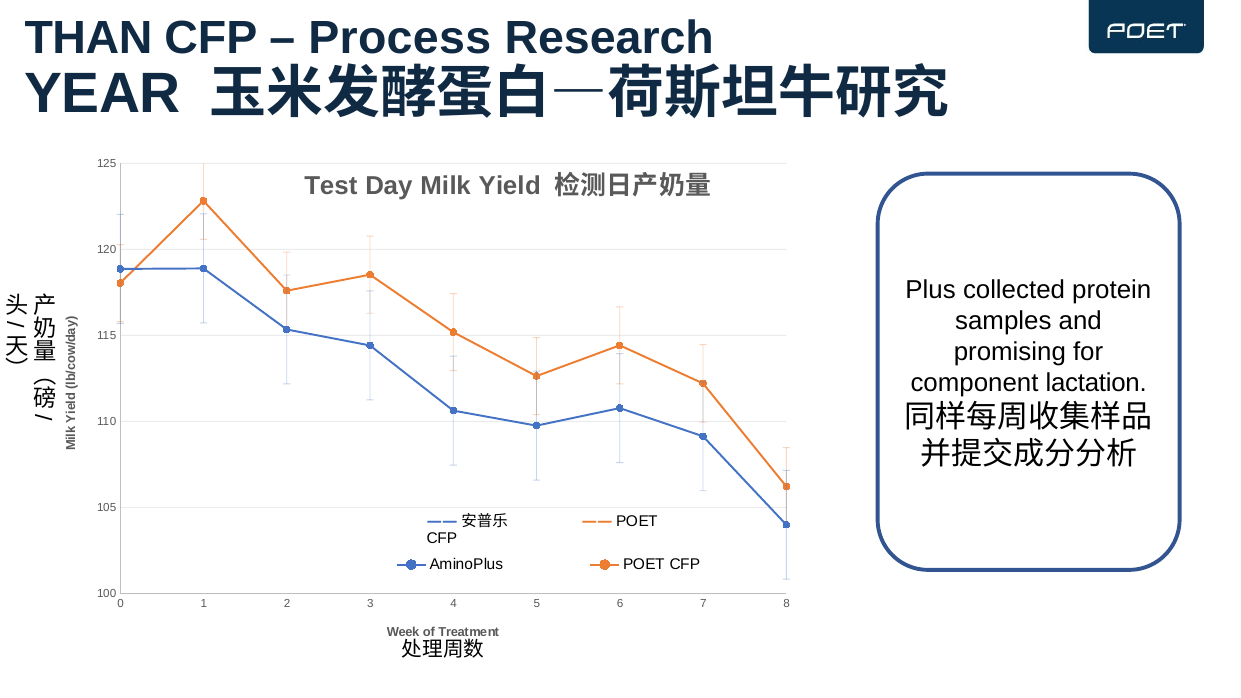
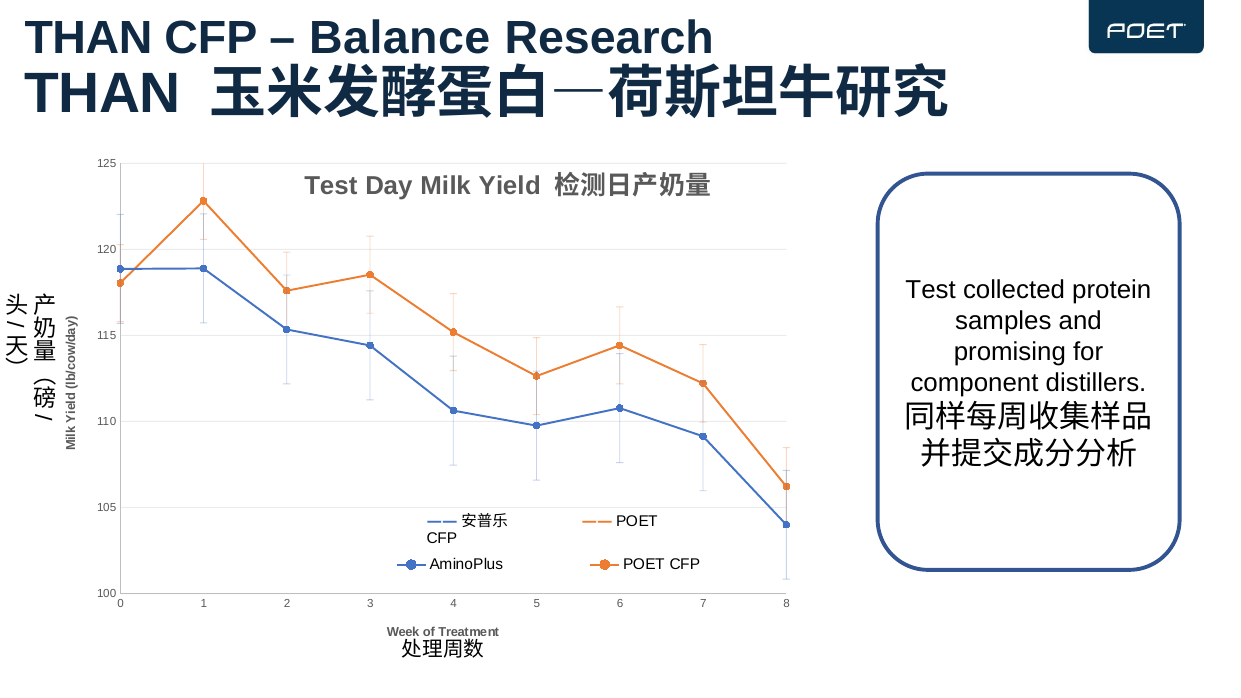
Process: Process -> Balance
YEAR at (103, 94): YEAR -> THAN
Plus at (931, 290): Plus -> Test
lactation: lactation -> distillers
